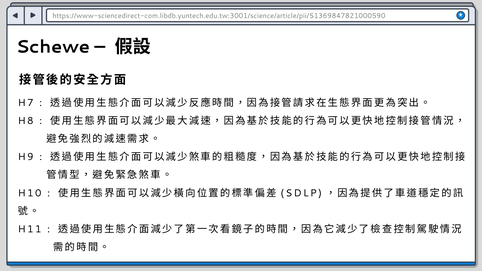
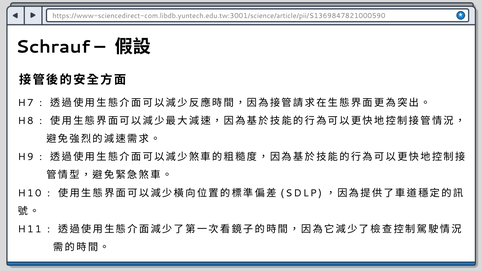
Schewe: Schewe -> Schrauf
